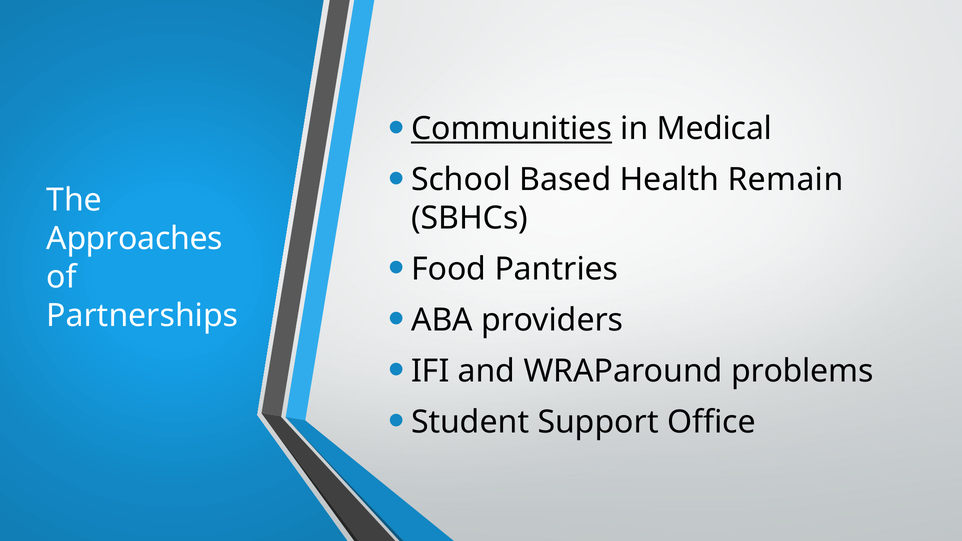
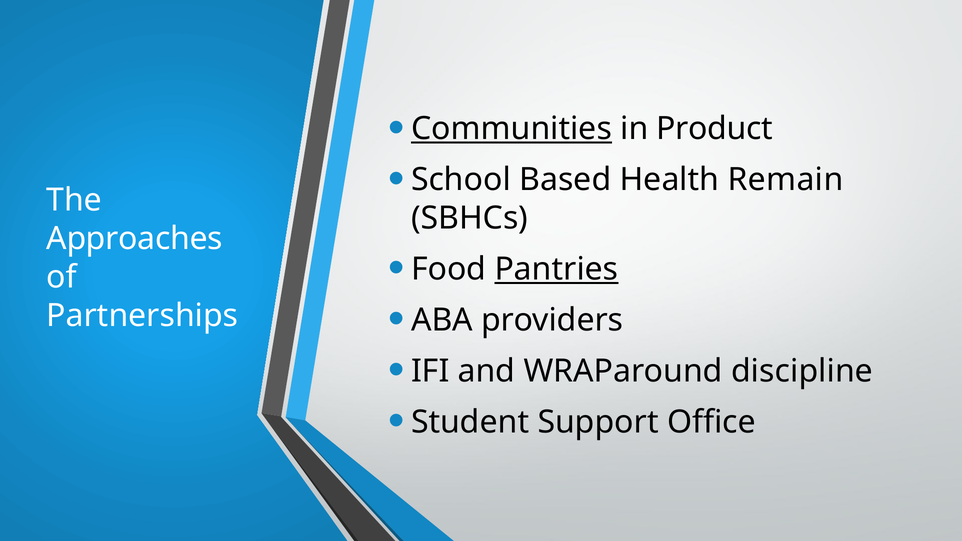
Medical: Medical -> Product
Pantries underline: none -> present
problems: problems -> discipline
